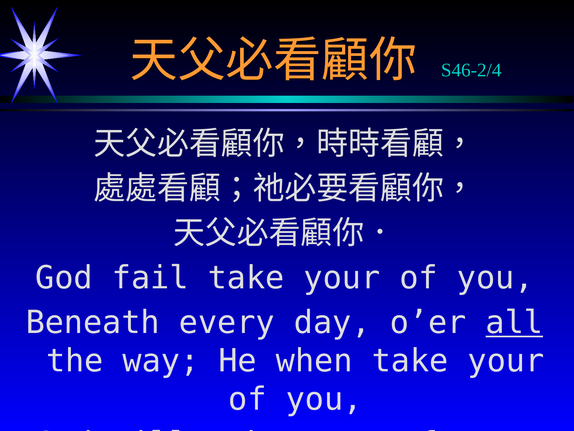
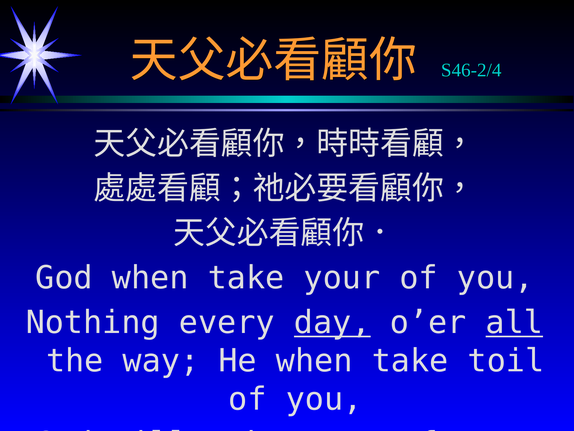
God fail: fail -> when
Beneath: Beneath -> Nothing
day underline: none -> present
your at (506, 361): your -> toil
